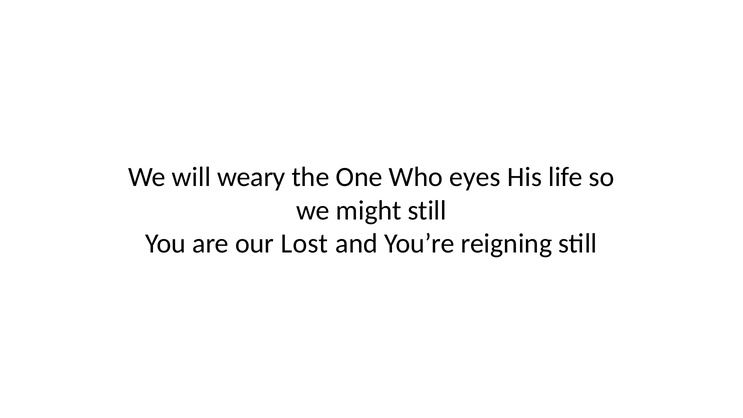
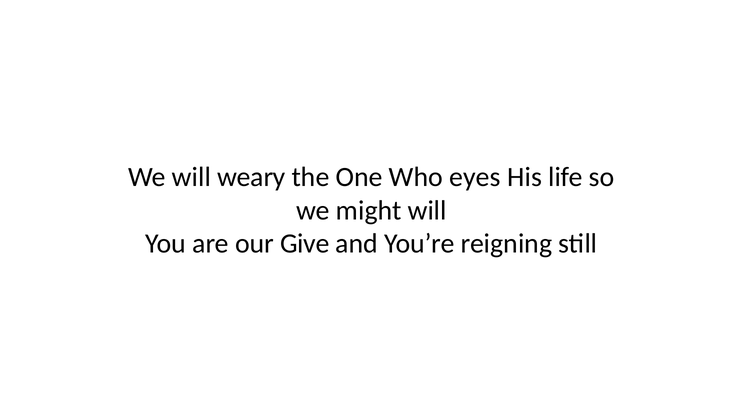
might still: still -> will
Lost: Lost -> Give
